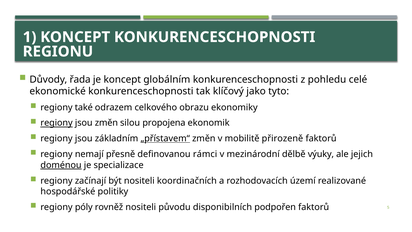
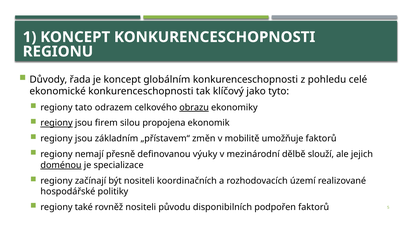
také: také -> tato
obrazu underline: none -> present
jsou změn: změn -> firem
„přístavem“ underline: present -> none
přirozeně: přirozeně -> umožňuje
rámci: rámci -> výuky
výuky: výuky -> slouží
póly: póly -> také
